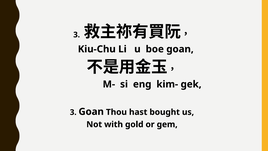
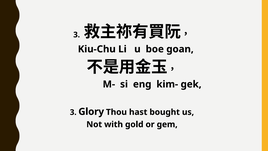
3 Goan: Goan -> Glory
